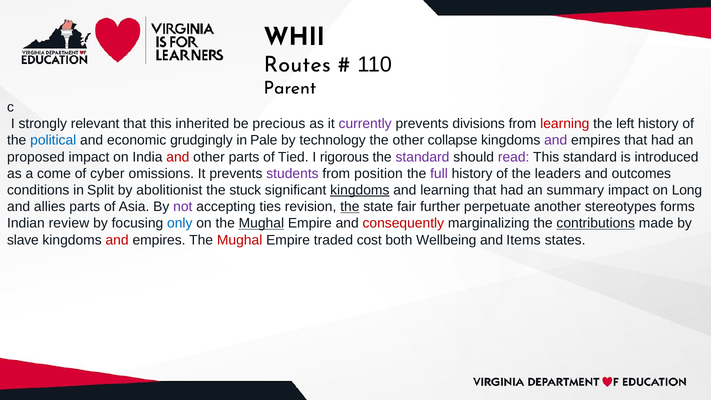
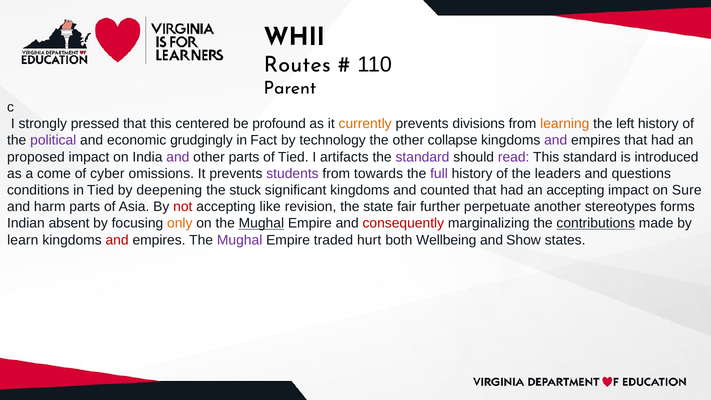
relevant: relevant -> pressed
inherited: inherited -> centered
precious: precious -> profound
currently colour: purple -> orange
learning at (565, 124) colour: red -> orange
political colour: blue -> purple
Pale: Pale -> Fact
and at (178, 157) colour: red -> purple
rigorous: rigorous -> artifacts
position: position -> towards
outcomes: outcomes -> questions
in Split: Split -> Tied
abolitionist: abolitionist -> deepening
kingdoms at (360, 190) underline: present -> none
and learning: learning -> counted
an summary: summary -> accepting
Long: Long -> Sure
allies: allies -> harm
not colour: purple -> red
ties: ties -> like
the at (350, 207) underline: present -> none
review: review -> absent
only colour: blue -> orange
slave: slave -> learn
Mughal at (240, 240) colour: red -> purple
cost: cost -> hurt
Items: Items -> Show
